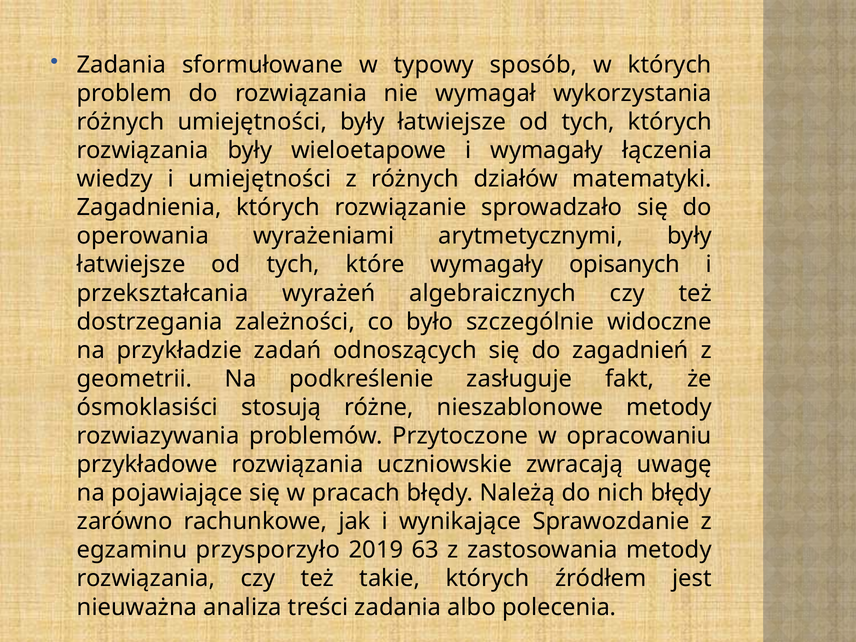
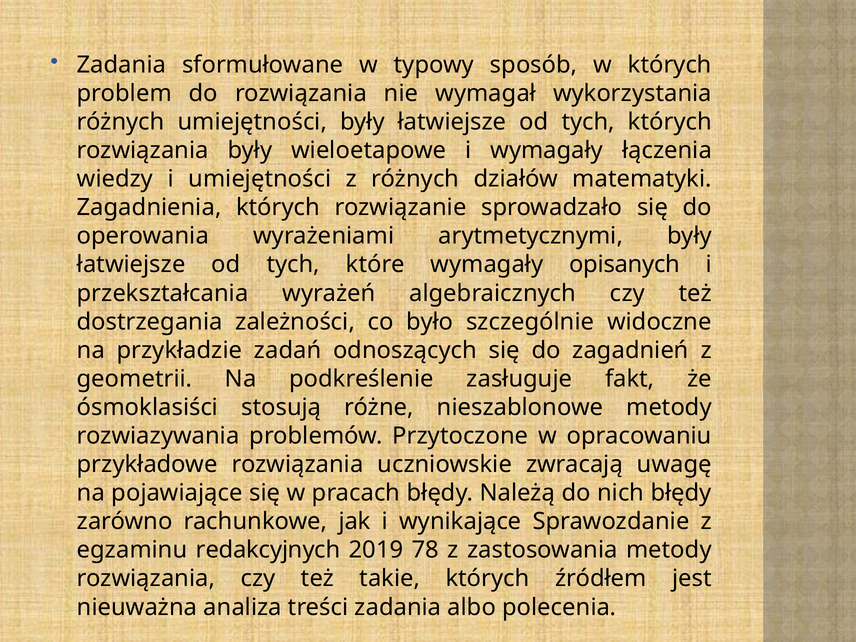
przysporzyło: przysporzyło -> redakcyjnych
63: 63 -> 78
